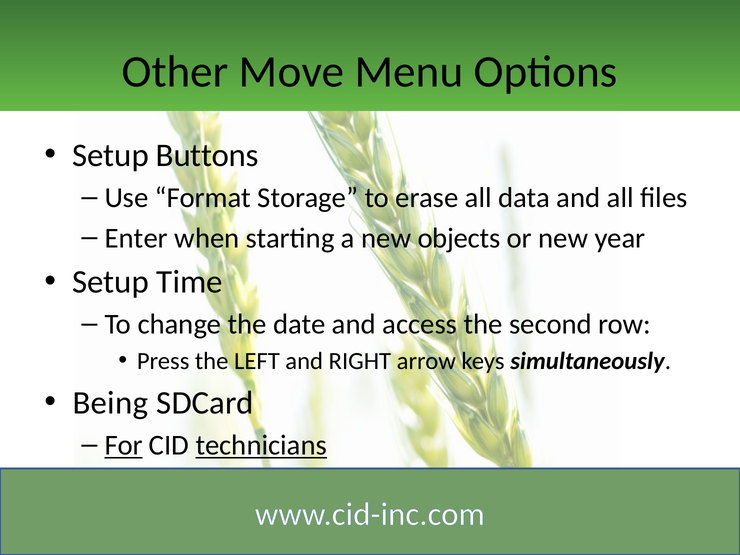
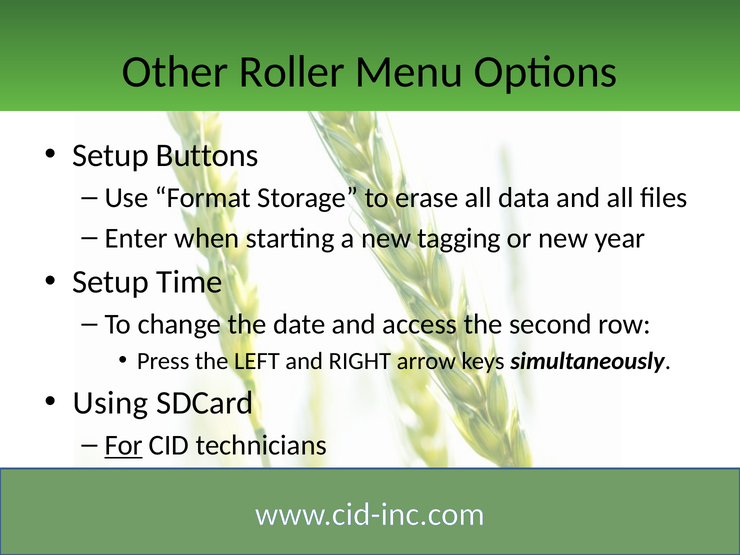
Move: Move -> Roller
objects: objects -> tagging
Being: Being -> Using
technicians underline: present -> none
